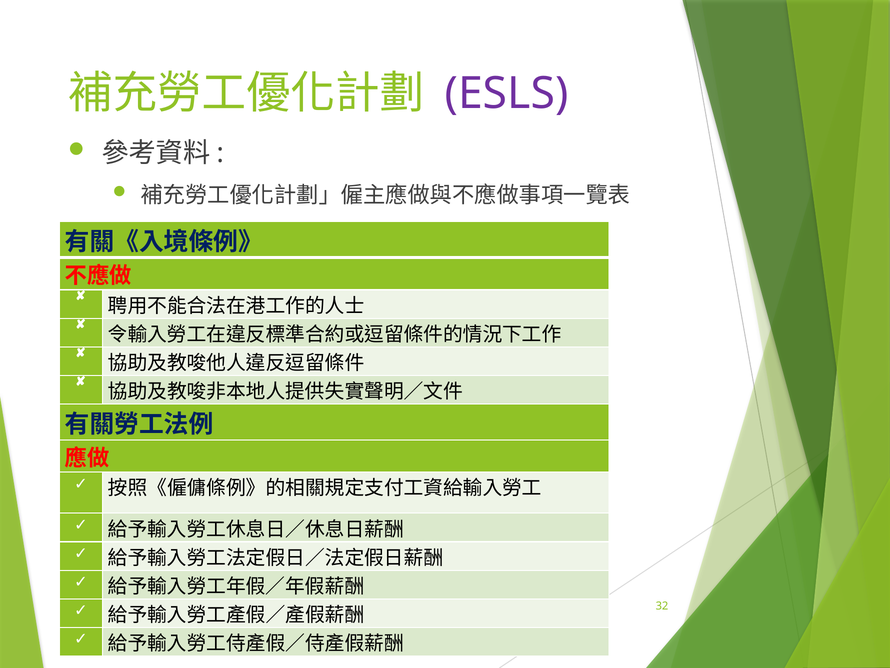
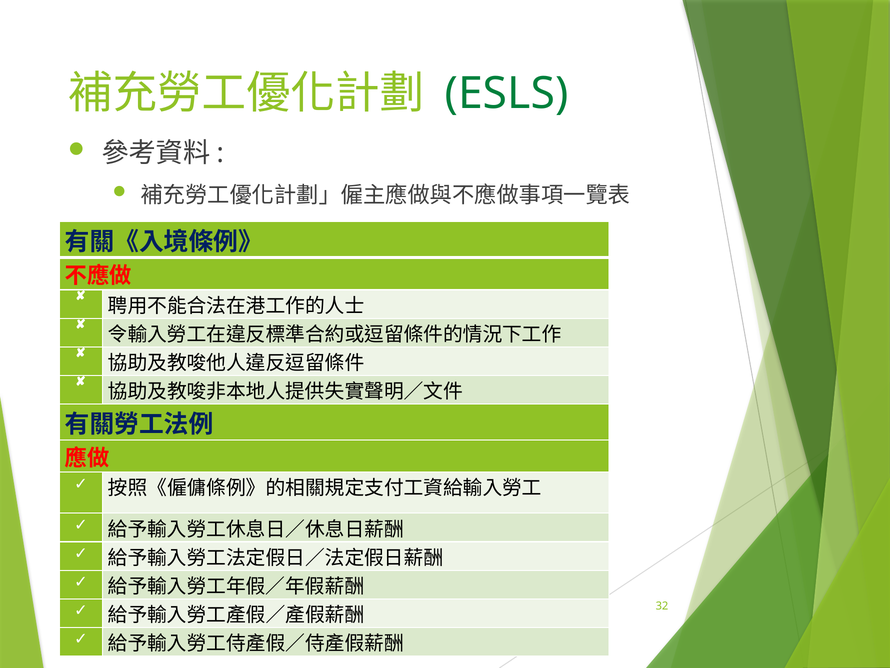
ESLS colour: purple -> green
